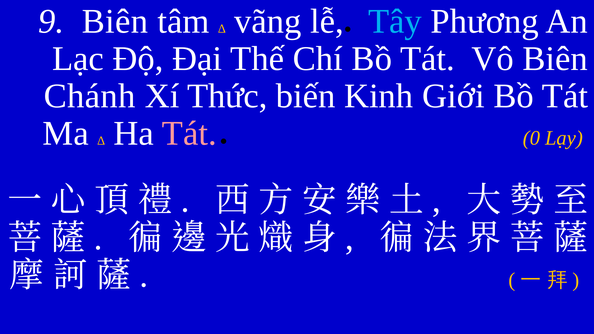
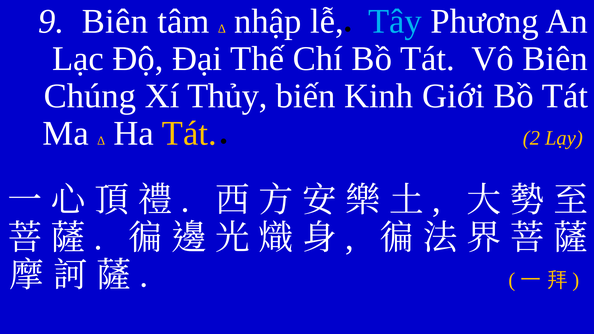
vãng: vãng -> nhập
Chánh: Chánh -> Chúng
Thức: Thức -> Thủy
Tát at (189, 134) colour: pink -> yellow
0: 0 -> 2
